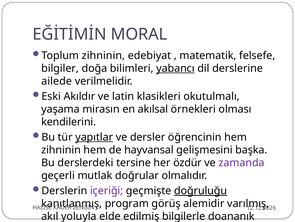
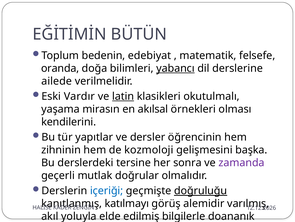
MORAL: MORAL -> BÜTÜN
Toplum zihninin: zihninin -> bedenin
bilgiler: bilgiler -> oranda
Akıldır: Akıldır -> Vardır
latin underline: none -> present
yapıtlar underline: present -> none
hayvansal: hayvansal -> kozmoloji
özdür: özdür -> sonra
içeriği colour: purple -> blue
program: program -> katılmayı
